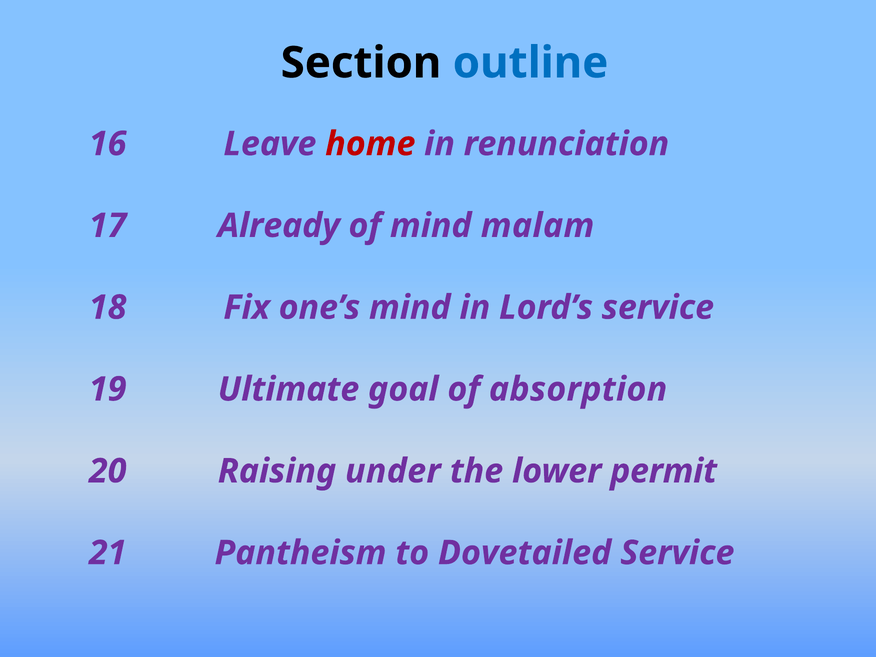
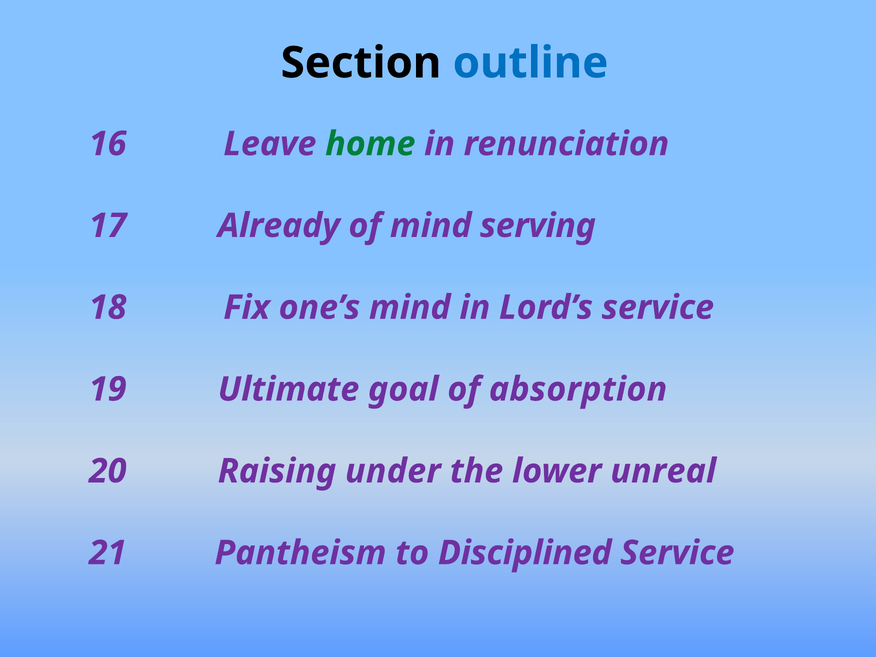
home colour: red -> green
malam: malam -> serving
permit: permit -> unreal
Dovetailed: Dovetailed -> Disciplined
